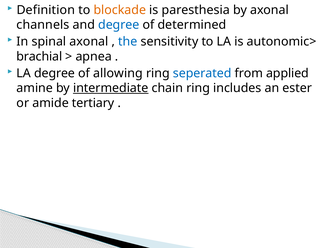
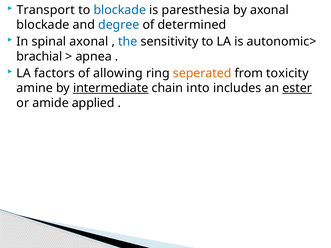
Definition: Definition -> Transport
blockade at (120, 10) colour: orange -> blue
channels at (43, 25): channels -> blockade
LA degree: degree -> factors
seperated colour: blue -> orange
applied: applied -> toxicity
chain ring: ring -> into
ester underline: none -> present
tertiary: tertiary -> applied
